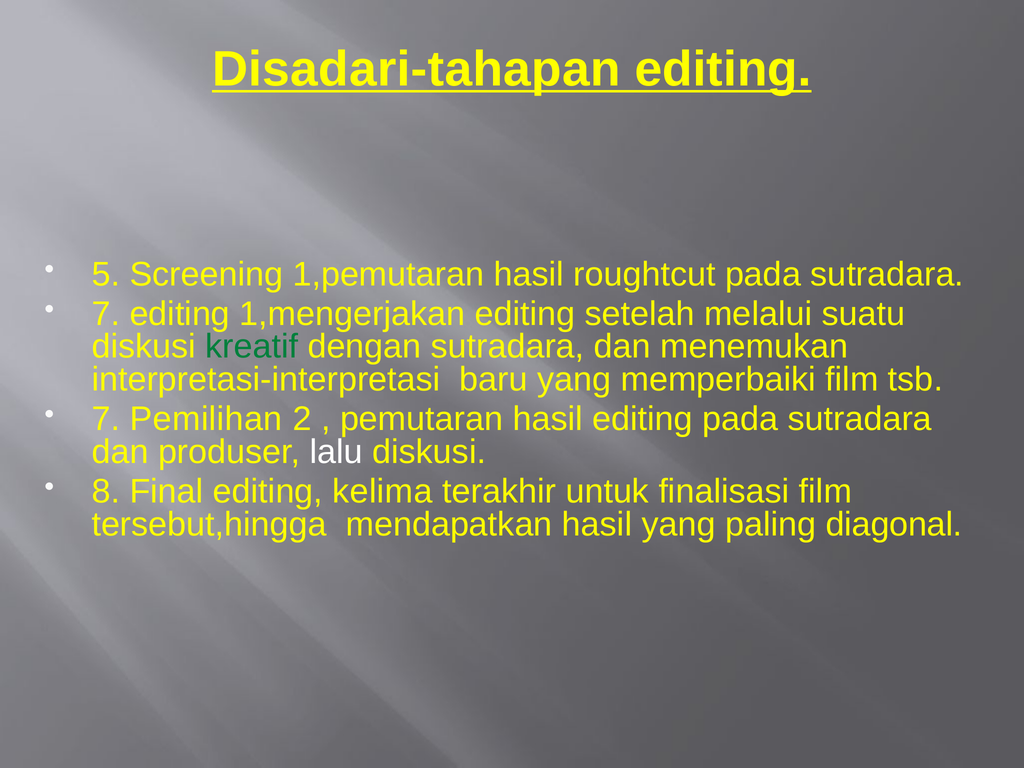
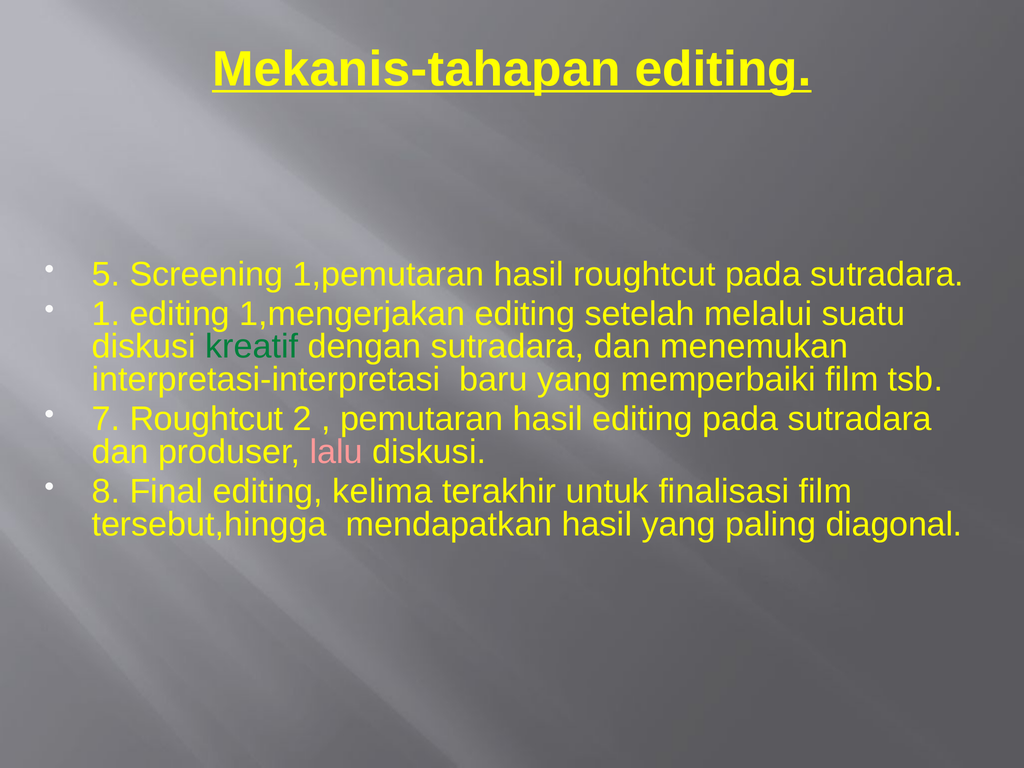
Disadari-tahapan: Disadari-tahapan -> Mekanis-tahapan
7 at (106, 314): 7 -> 1
7 Pemilihan: Pemilihan -> Roughtcut
lalu colour: white -> pink
